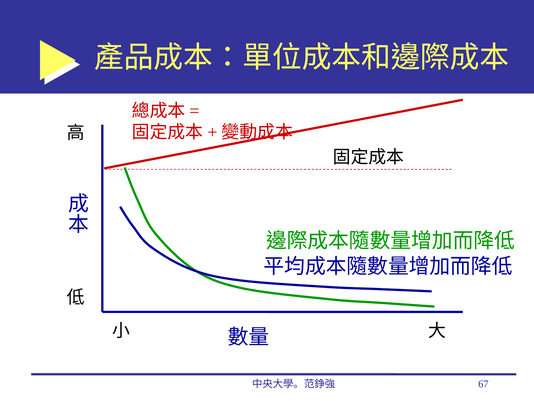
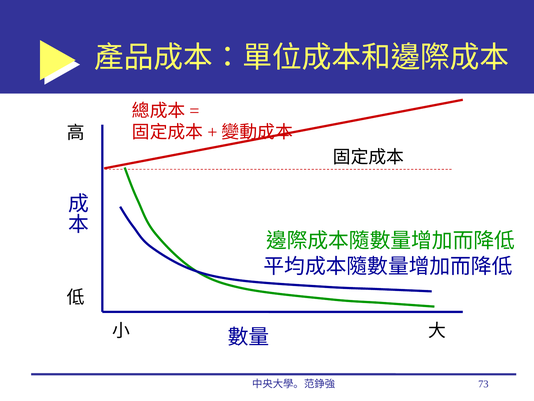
67: 67 -> 73
